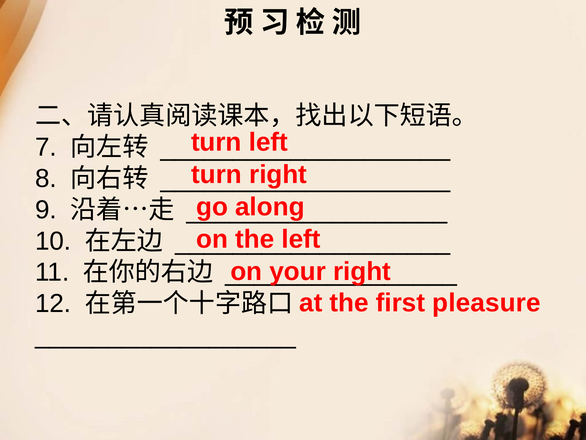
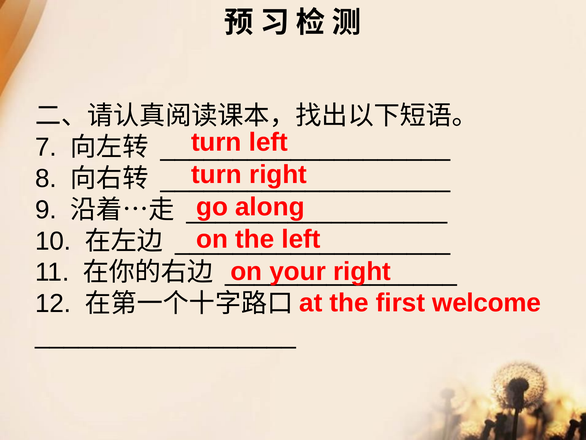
pleasure: pleasure -> welcome
